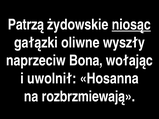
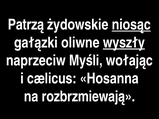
wyszły underline: none -> present
Bona: Bona -> Myśli
uwolnił: uwolnił -> cælicus
